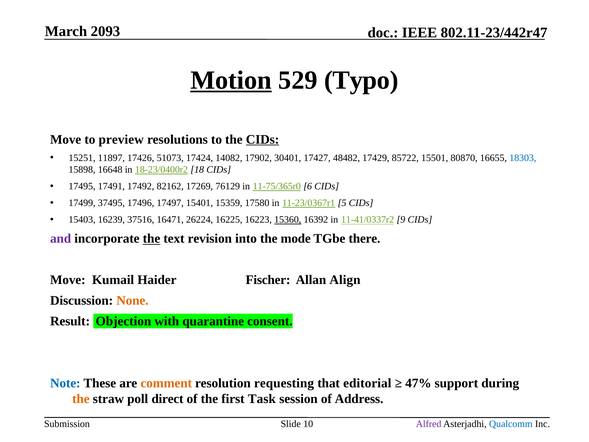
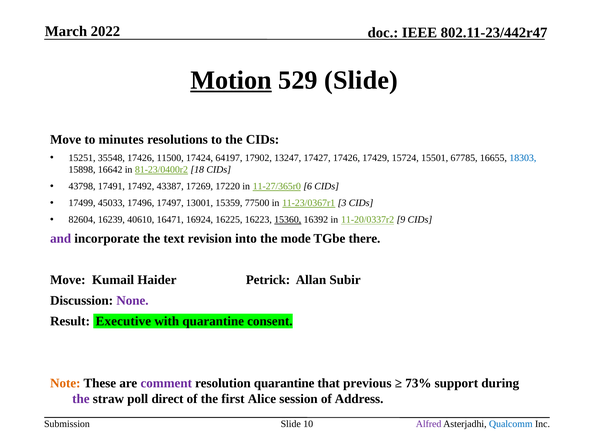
2093: 2093 -> 2022
529 Typo: Typo -> Slide
preview: preview -> minutes
CIDs at (262, 139) underline: present -> none
11897: 11897 -> 35548
51073: 51073 -> 11500
14082: 14082 -> 64197
30401: 30401 -> 13247
17427 48482: 48482 -> 17426
85722: 85722 -> 15724
80870: 80870 -> 67785
16648: 16648 -> 16642
18-23/0400r2: 18-23/0400r2 -> 81-23/0400r2
17495: 17495 -> 43798
82162: 82162 -> 43387
76129: 76129 -> 17220
11-75/365r0: 11-75/365r0 -> 11-27/365r0
37495: 37495 -> 45033
15401: 15401 -> 13001
17580: 17580 -> 77500
5: 5 -> 3
15403: 15403 -> 82604
37516: 37516 -> 40610
26224: 26224 -> 16924
11-41/0337r2: 11-41/0337r2 -> 11-20/0337r2
the at (152, 239) underline: present -> none
Fischer: Fischer -> Petrick
Align: Align -> Subir
None colour: orange -> purple
Objection: Objection -> Executive
Note colour: blue -> orange
comment colour: orange -> purple
resolution requesting: requesting -> quarantine
editorial: editorial -> previous
47%: 47% -> 73%
the at (81, 399) colour: orange -> purple
Task: Task -> Alice
